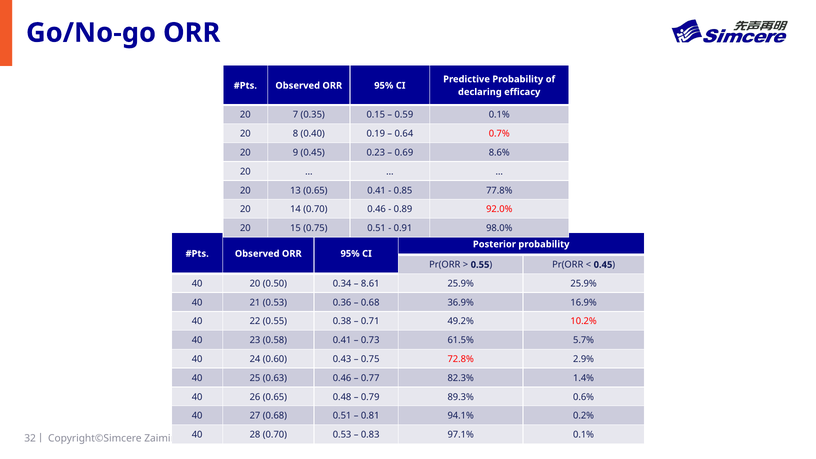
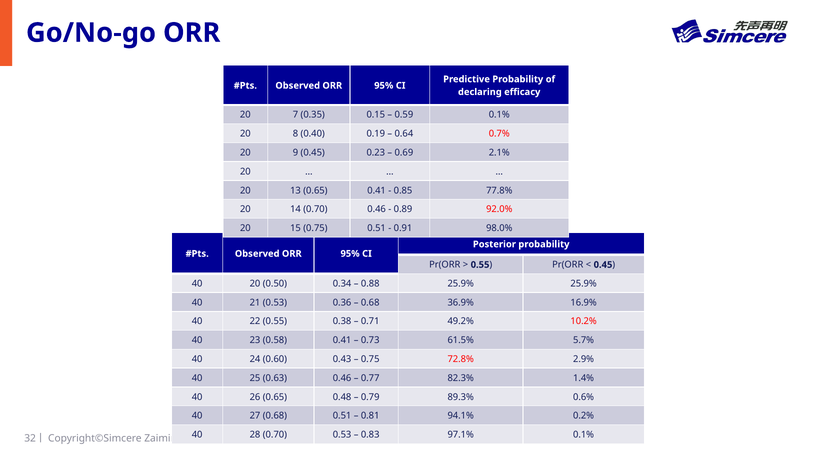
8.6%: 8.6% -> 2.1%
8.61: 8.61 -> 0.88
